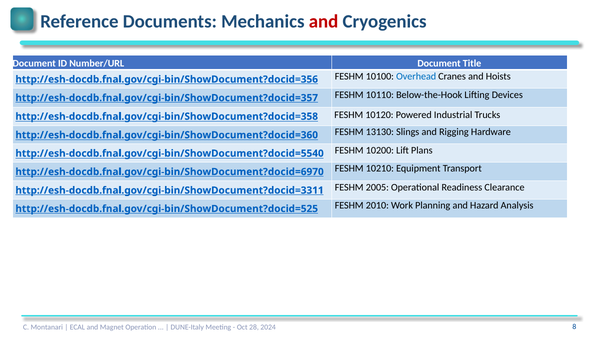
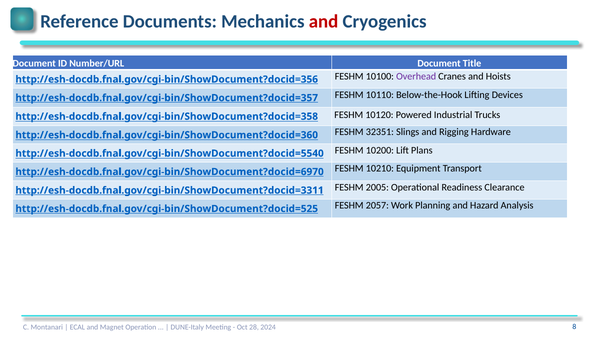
Overhead colour: blue -> purple
13130: 13130 -> 32351
2010: 2010 -> 2057
